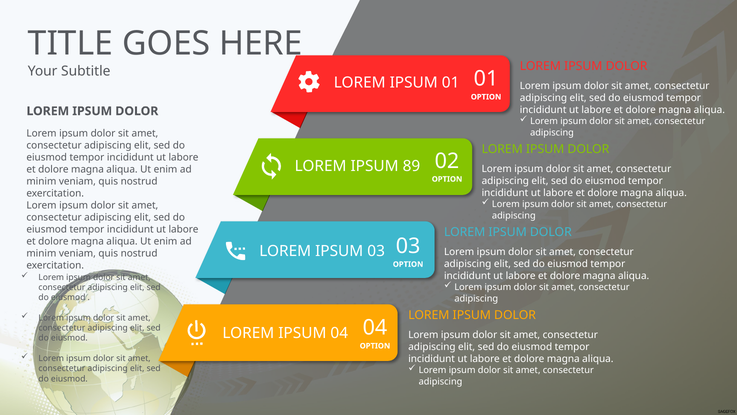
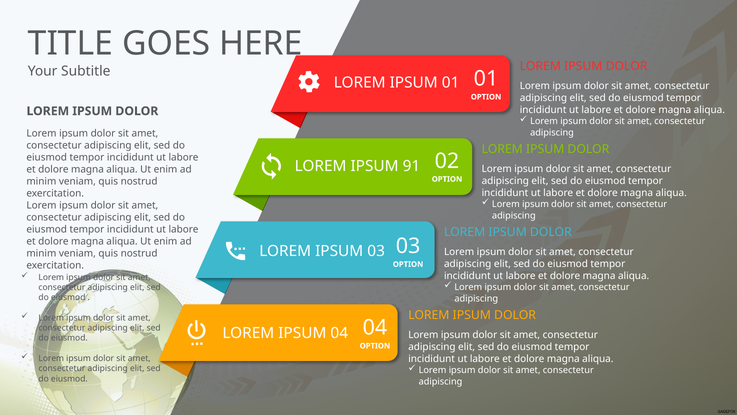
89: 89 -> 91
